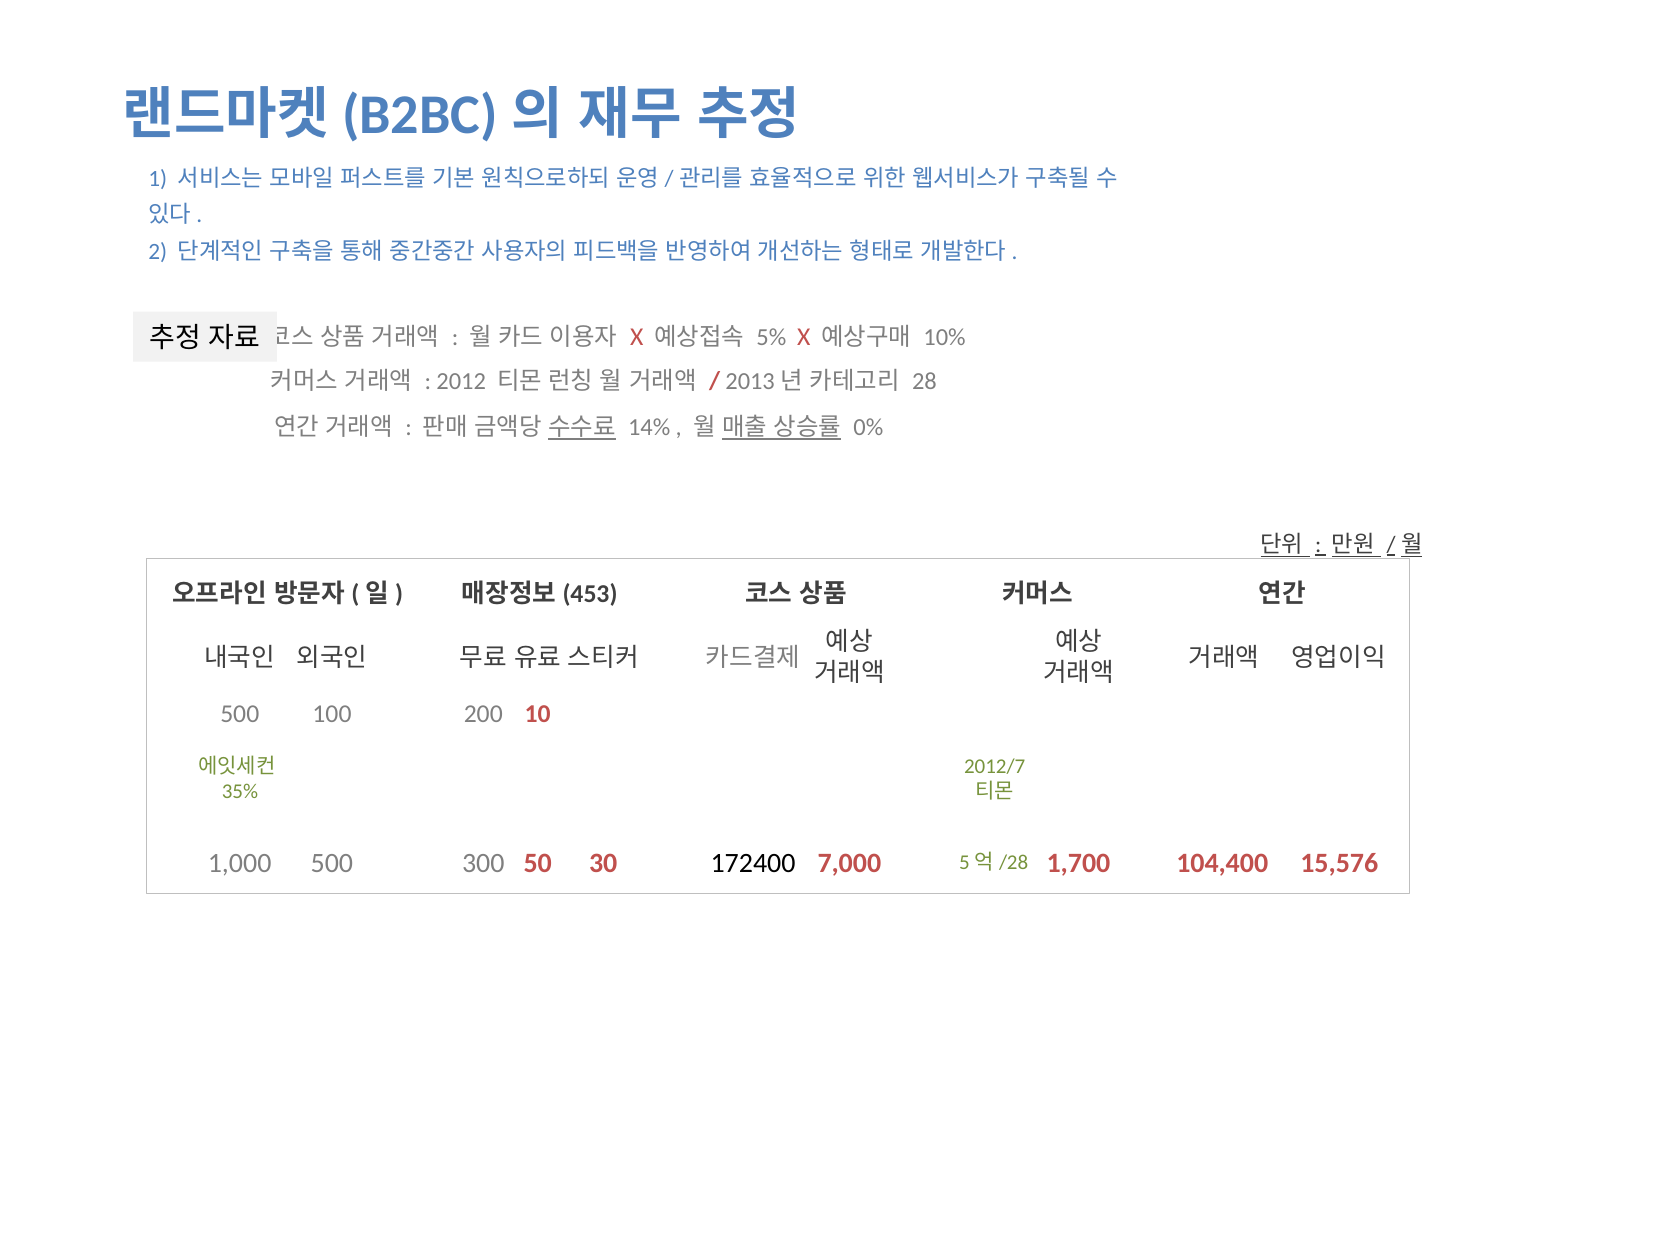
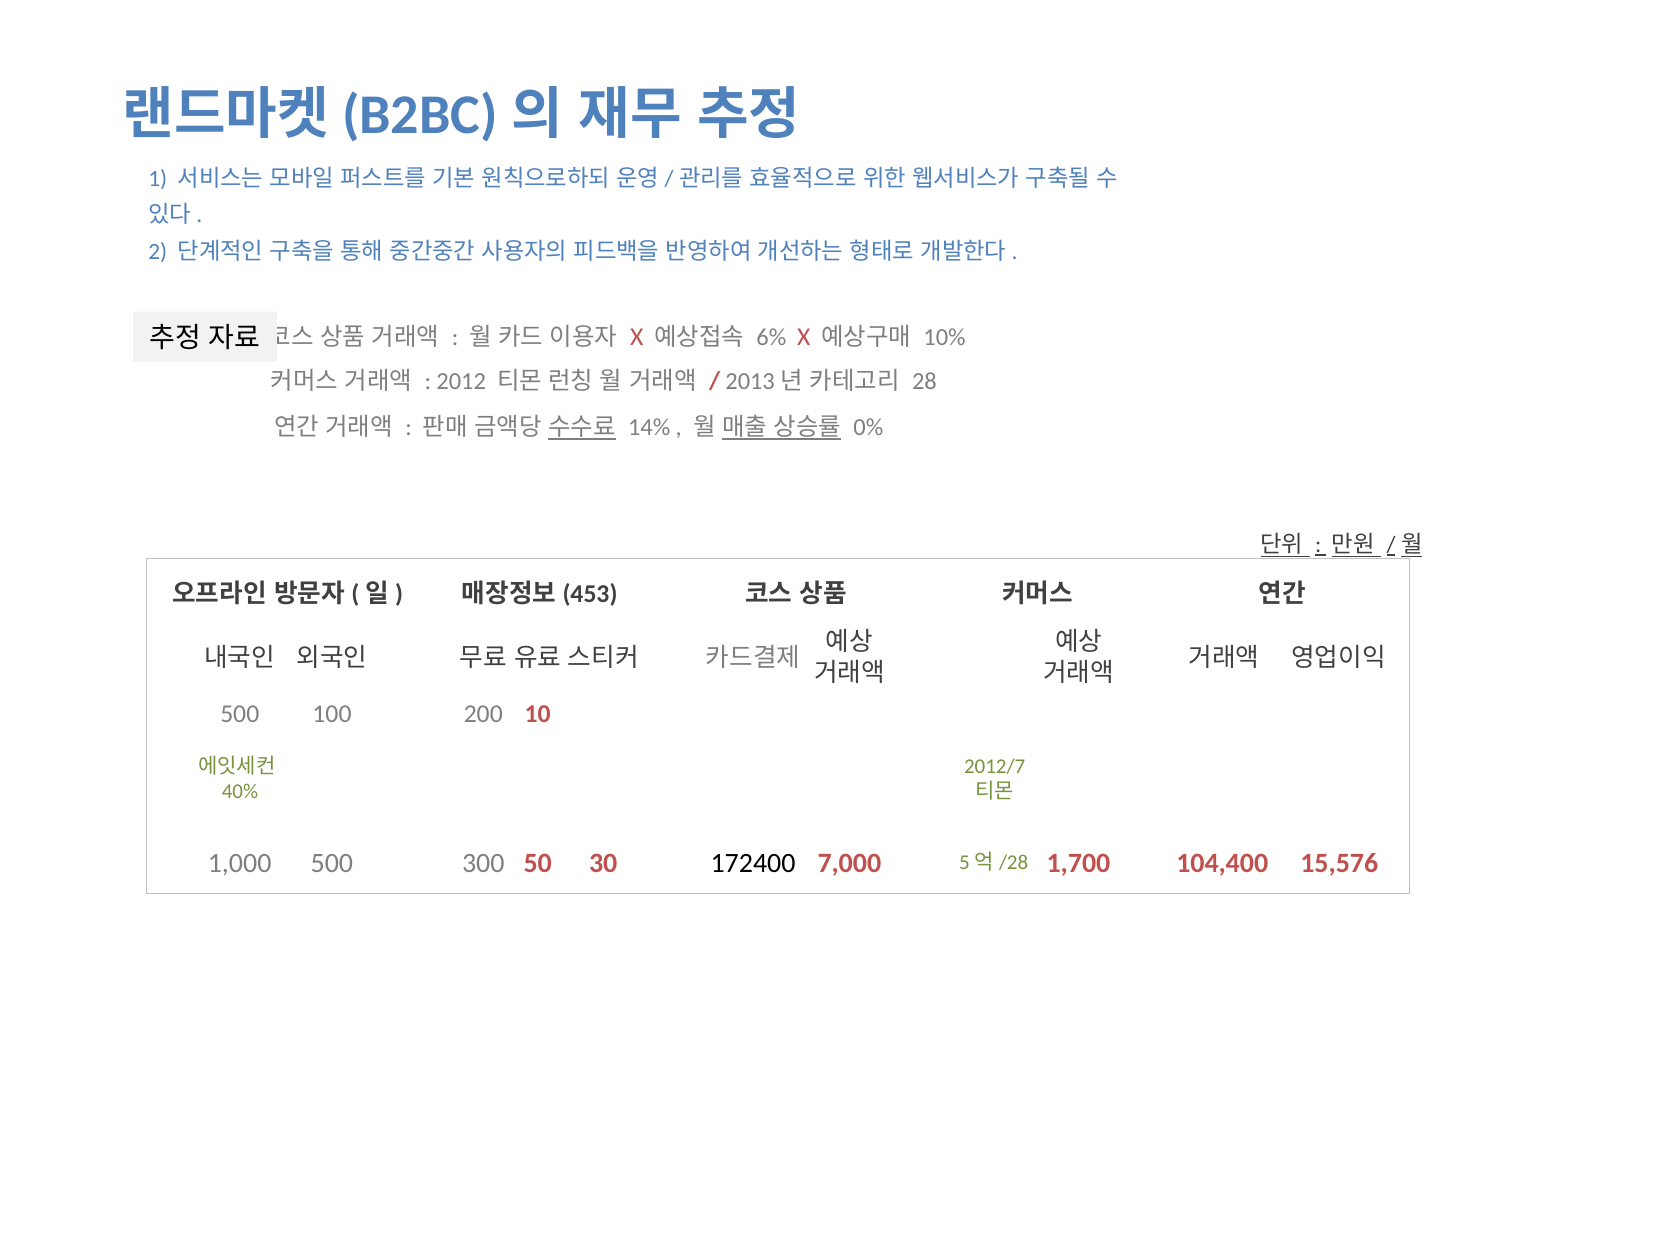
5%: 5% -> 6%
35%: 35% -> 40%
